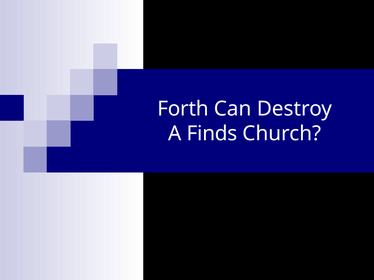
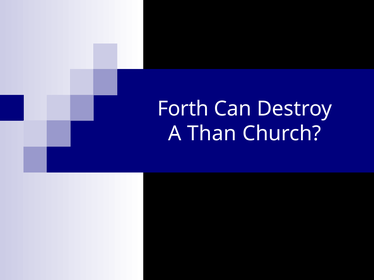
Finds: Finds -> Than
